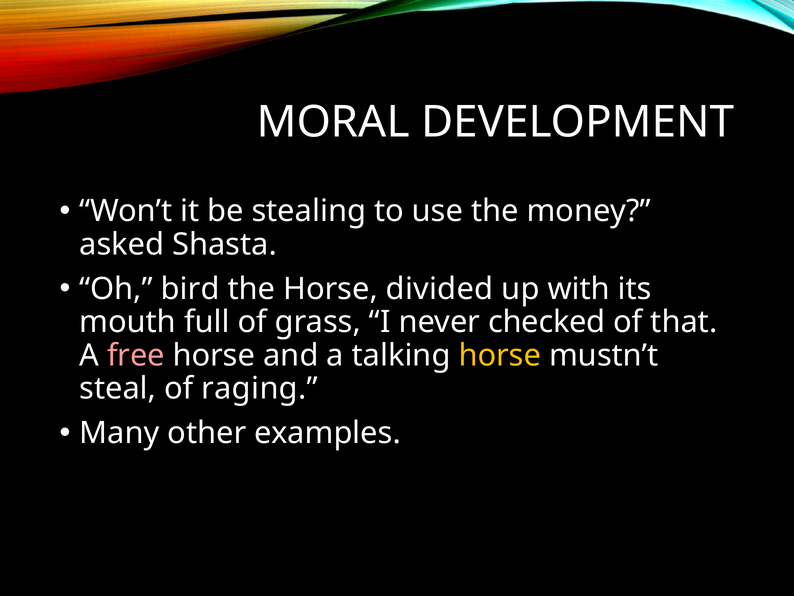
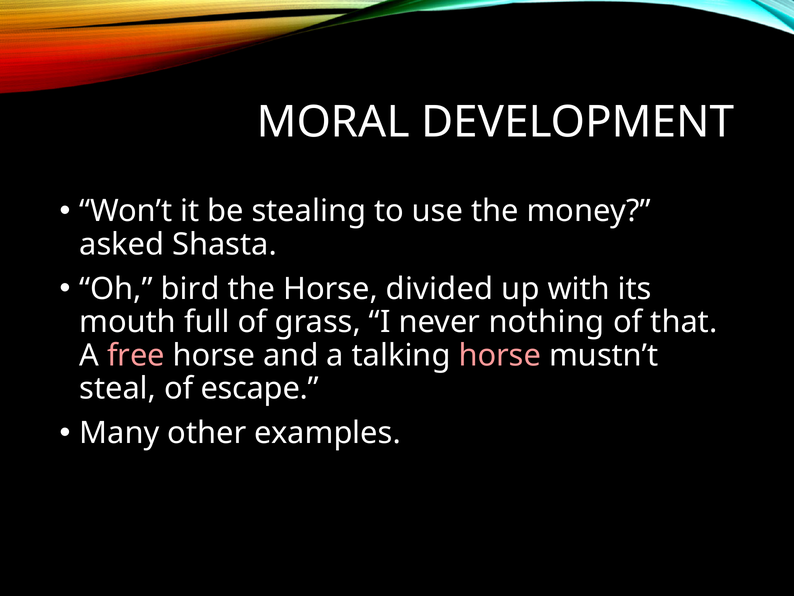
checked: checked -> nothing
horse at (500, 355) colour: yellow -> pink
raging: raging -> escape
